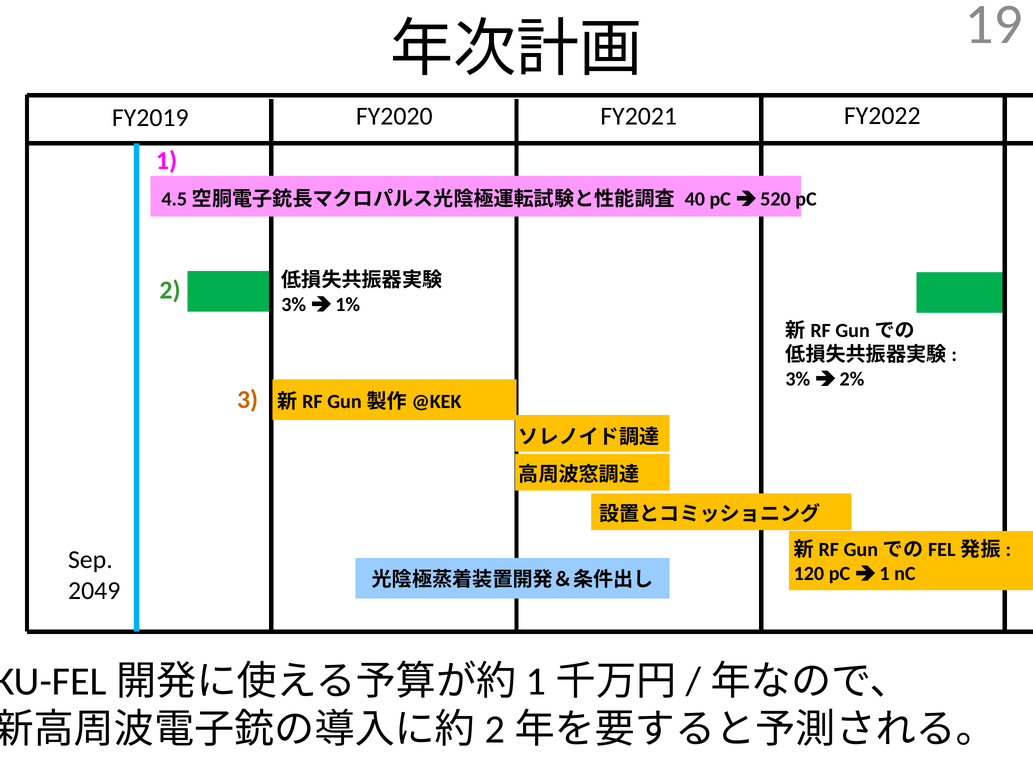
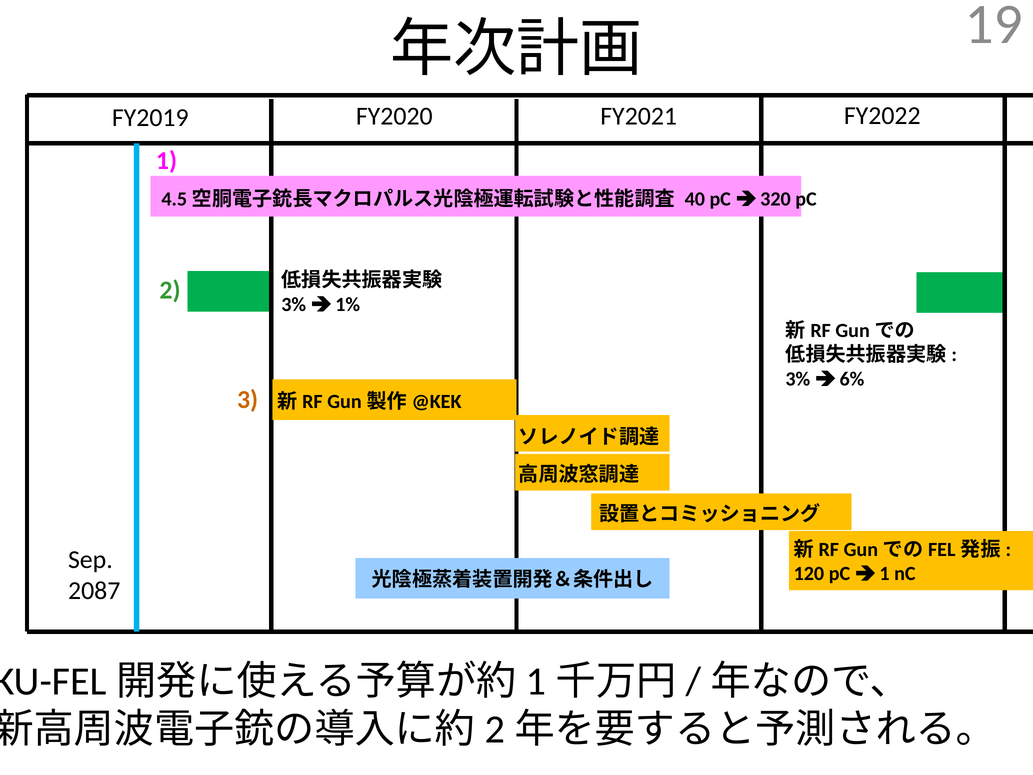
520: 520 -> 320
2%: 2% -> 6%
2049: 2049 -> 2087
